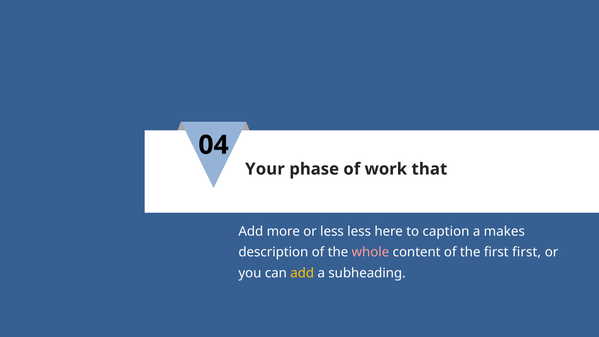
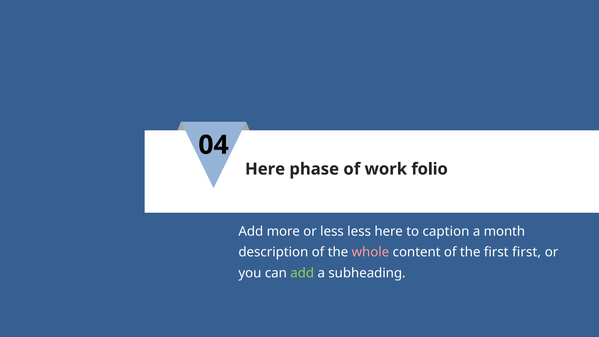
Your at (265, 169): Your -> Here
that: that -> folio
makes: makes -> month
add at (302, 273) colour: yellow -> light green
